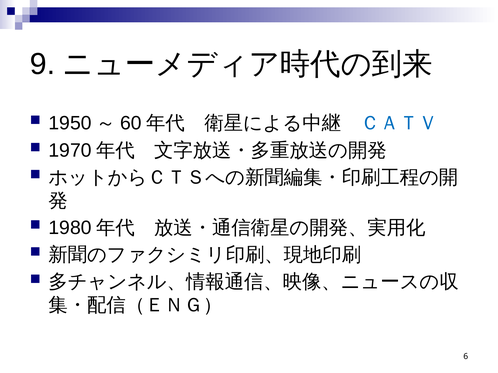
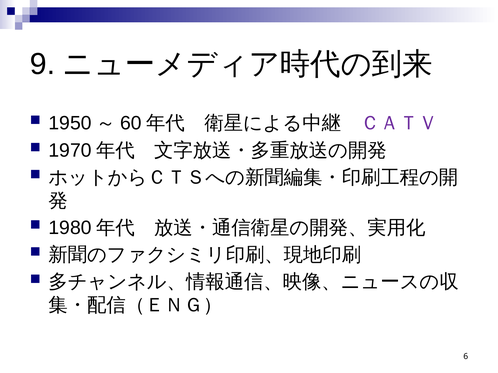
ＣＡＴＶ colour: blue -> purple
